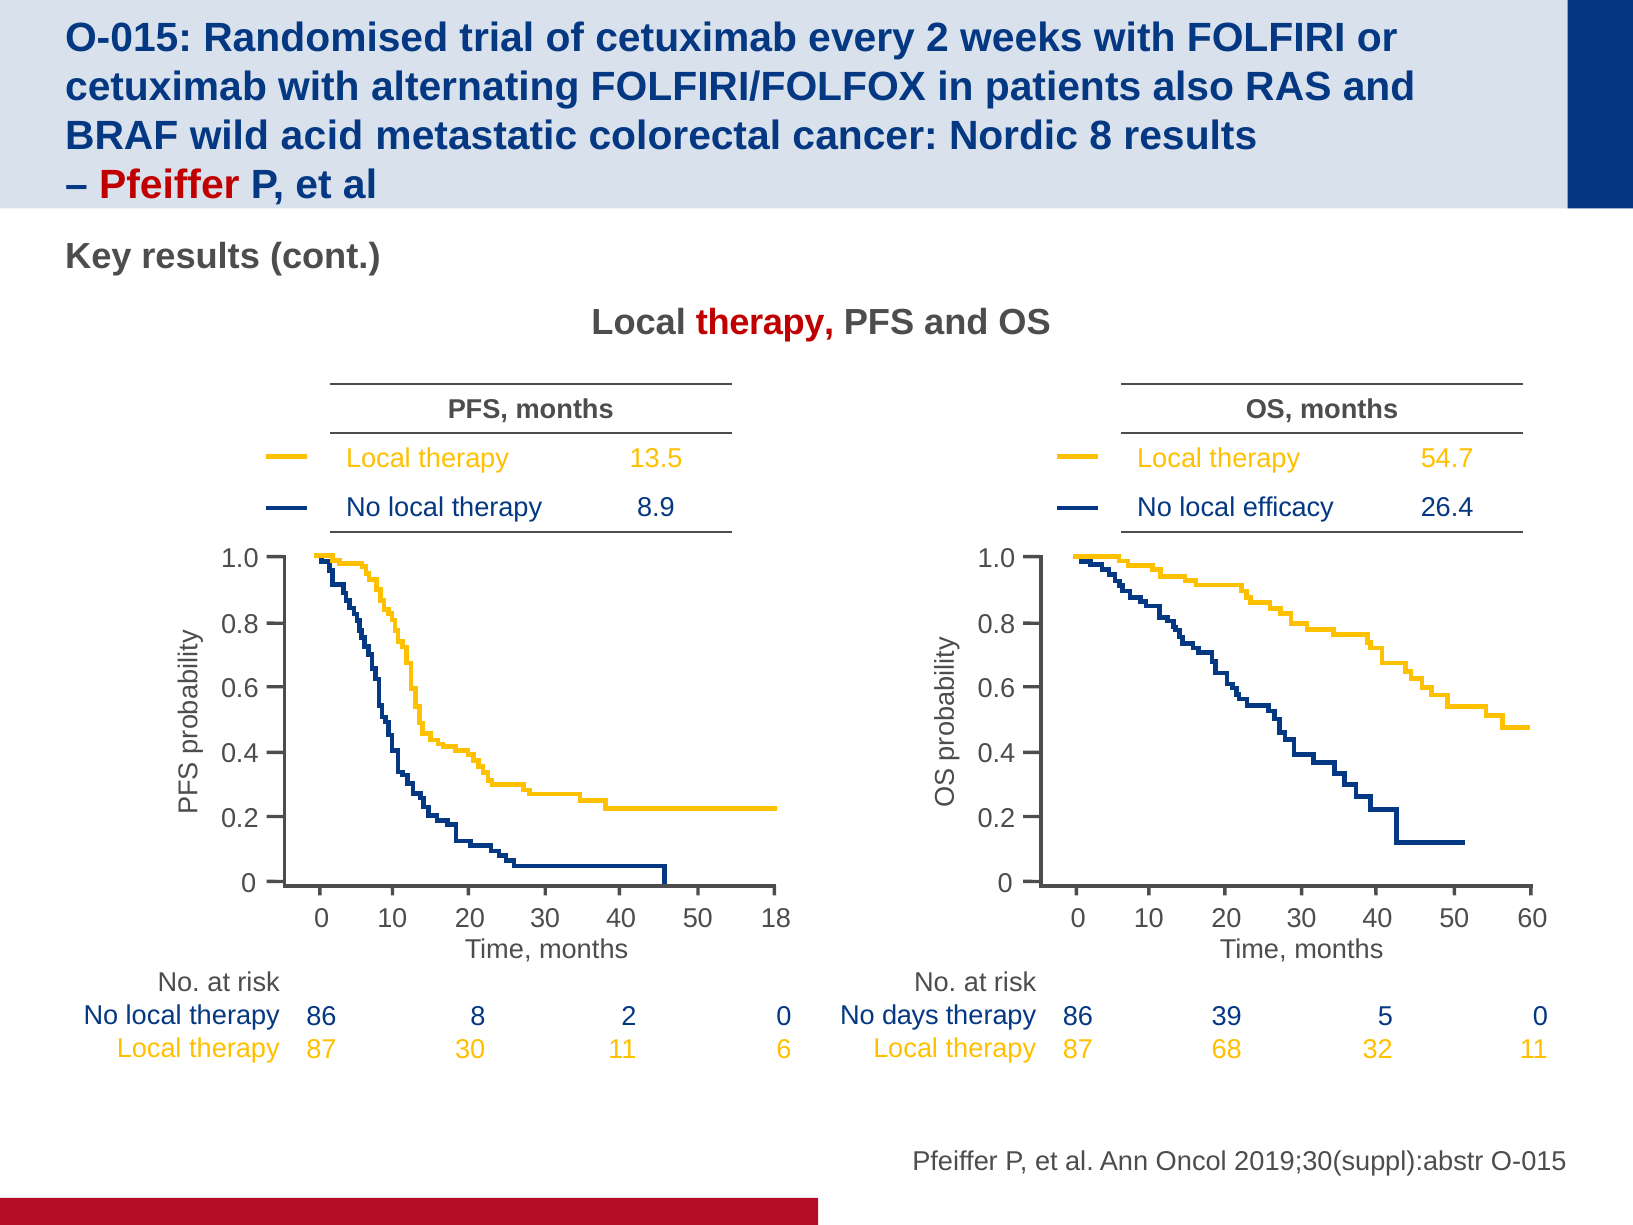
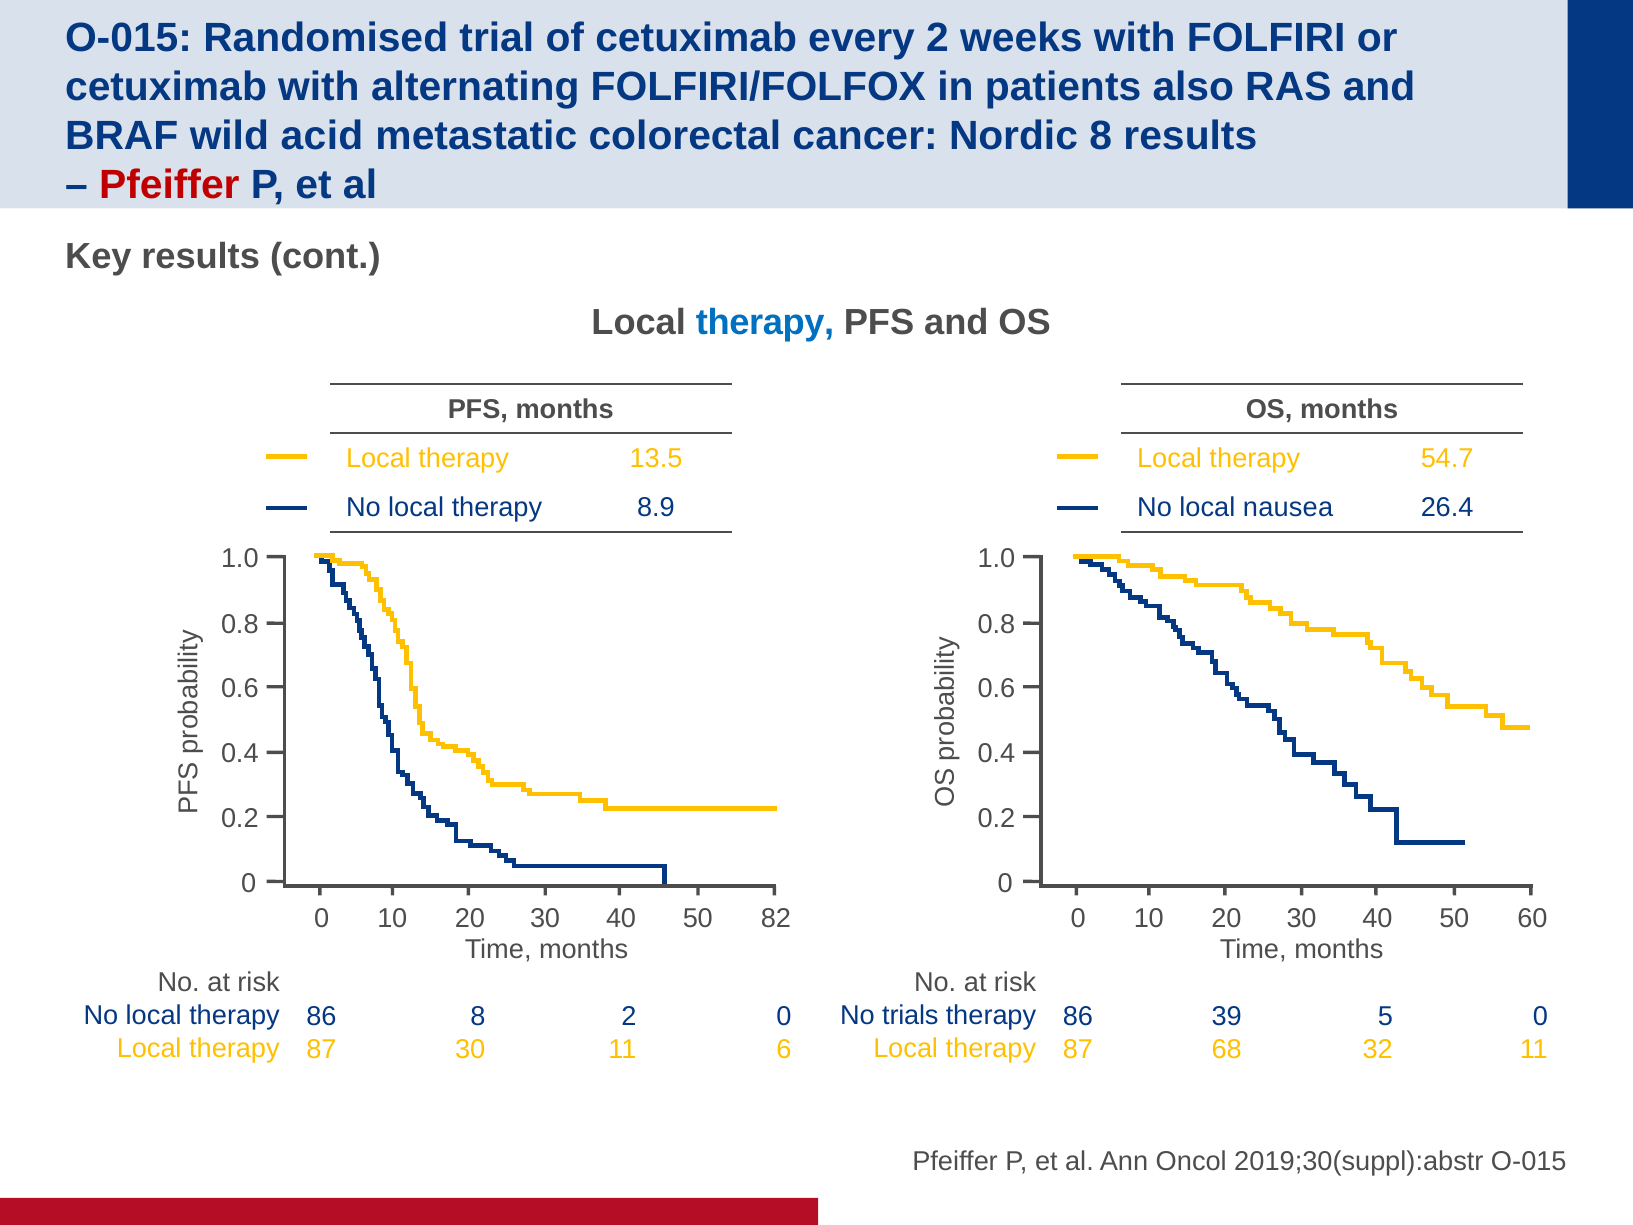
therapy at (765, 323) colour: red -> blue
efficacy: efficacy -> nausea
18: 18 -> 82
days: days -> trials
